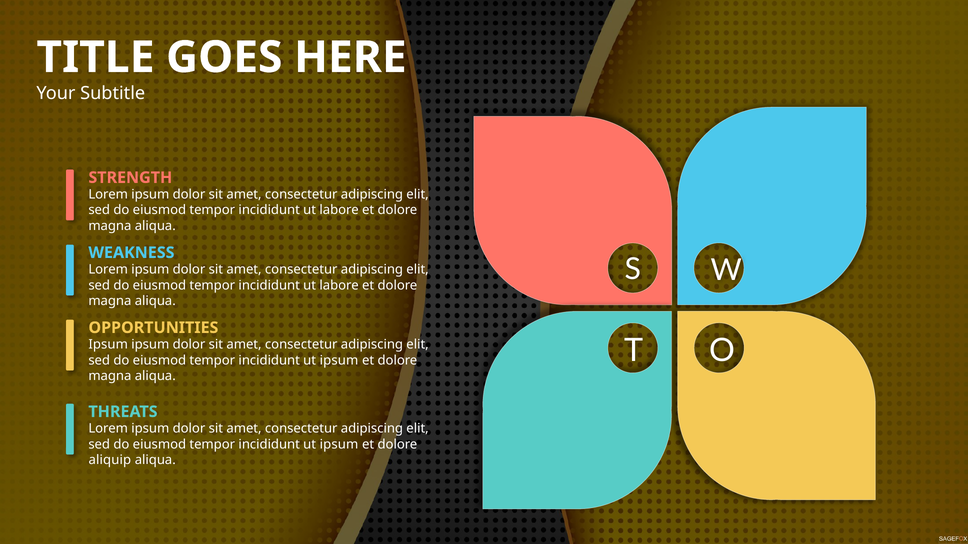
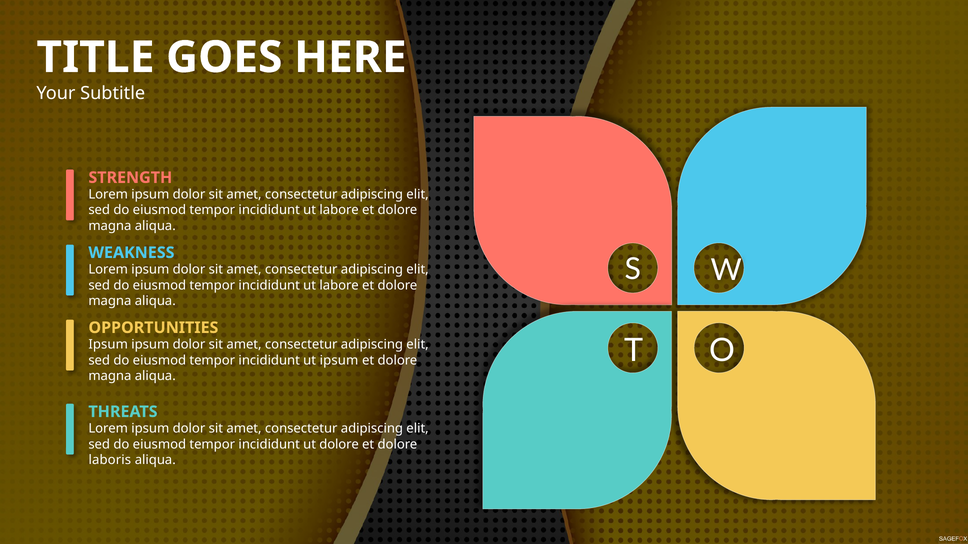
ipsum at (339, 445): ipsum -> dolore
aliquip: aliquip -> laboris
